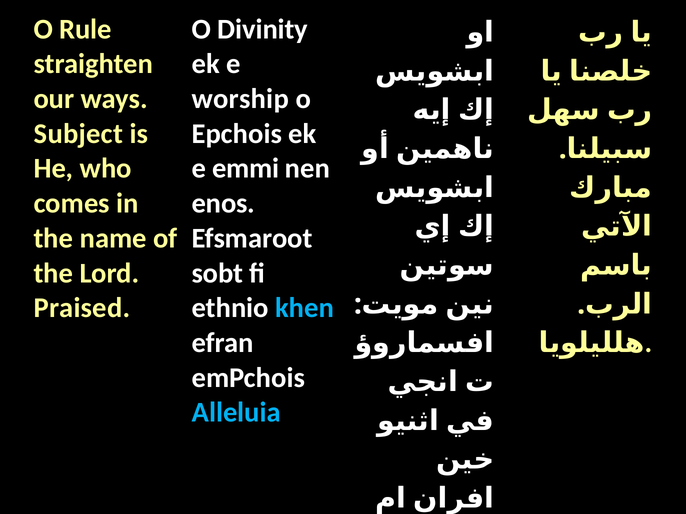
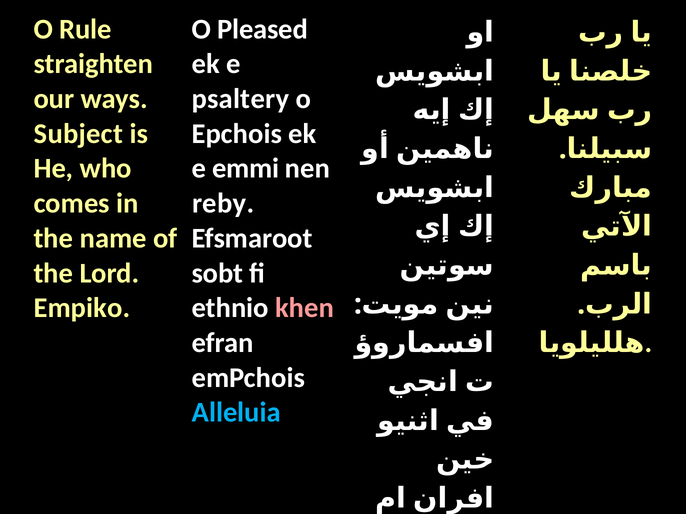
Divinity: Divinity -> Pleased
worship: worship -> psaltery
enos: enos -> reby
Praised: Praised -> Empiko
khen colour: light blue -> pink
